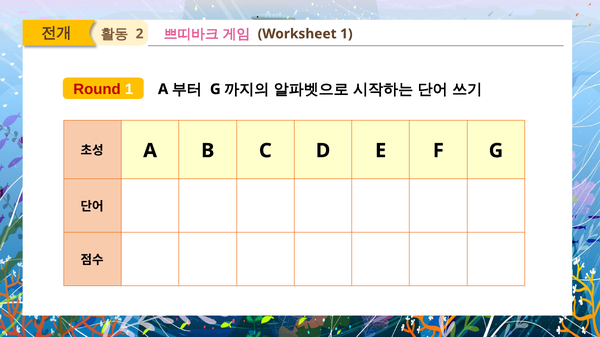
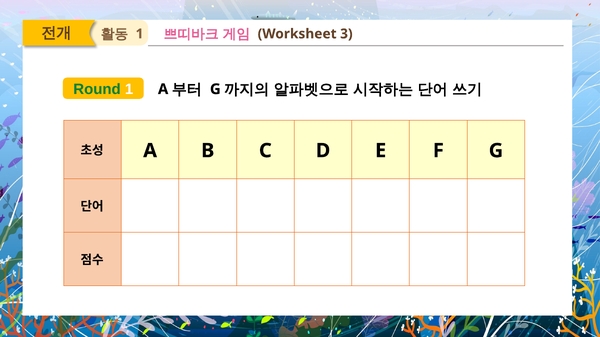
2 at (140, 34): 2 -> 1
Worksheet 1: 1 -> 3
Round colour: red -> green
